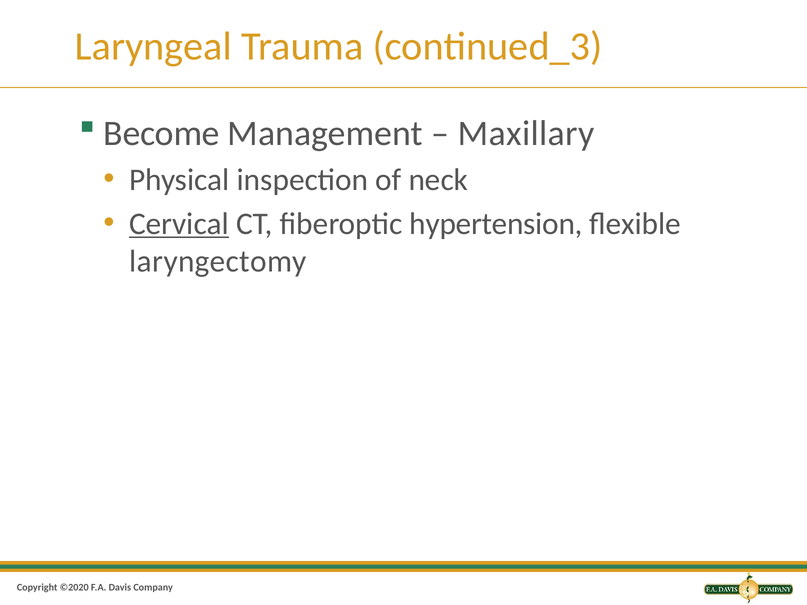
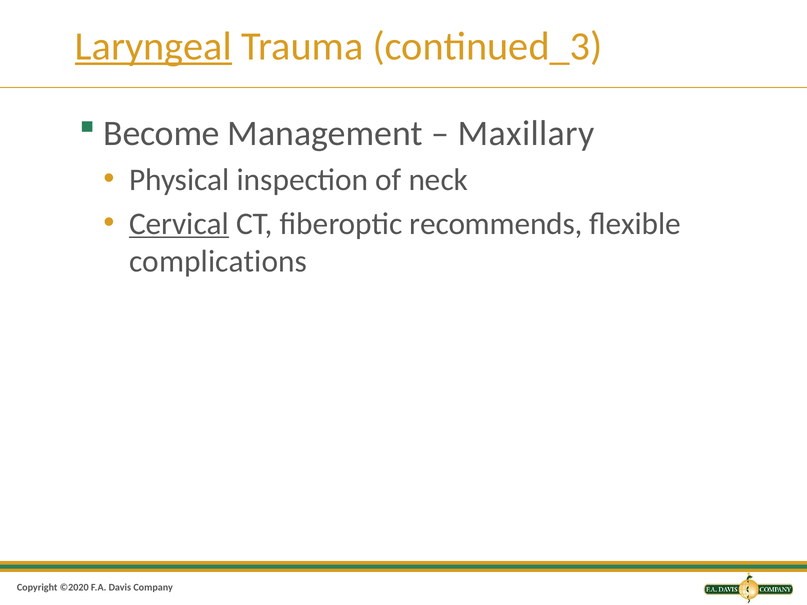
Laryngeal underline: none -> present
hypertension: hypertension -> recommends
laryngectomy: laryngectomy -> complications
